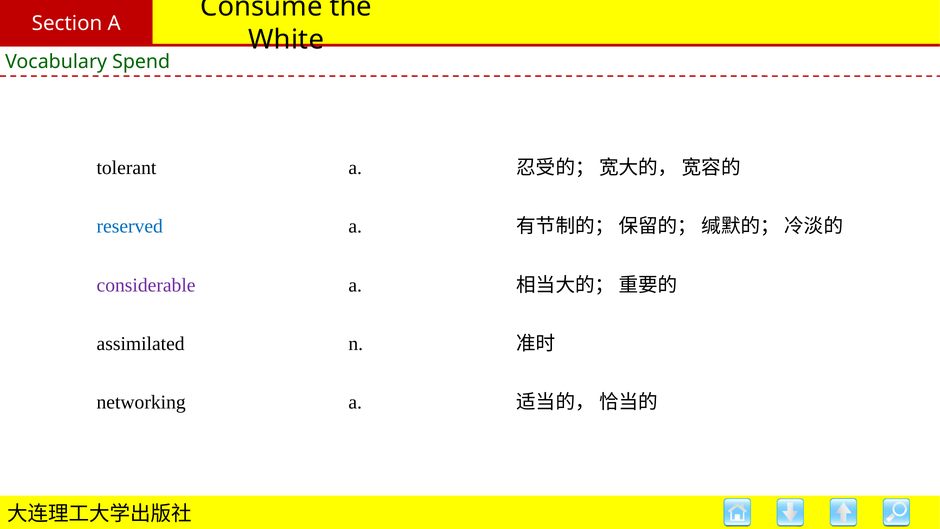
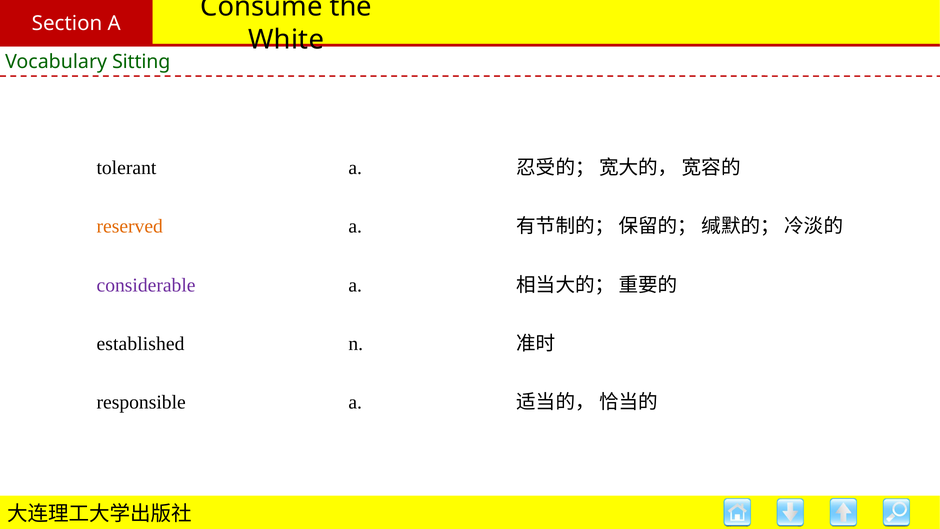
Spend: Spend -> Sitting
reserved colour: blue -> orange
assimilated: assimilated -> established
networking: networking -> responsible
